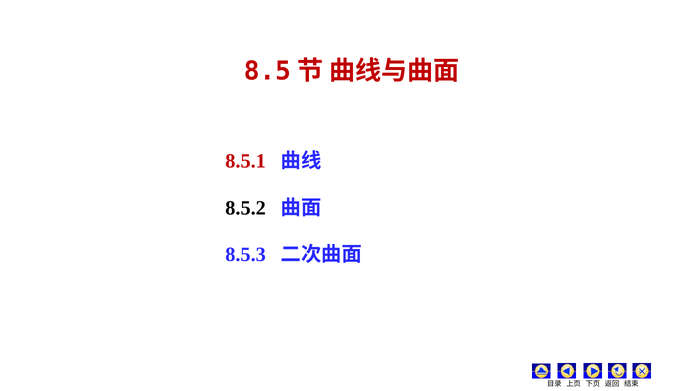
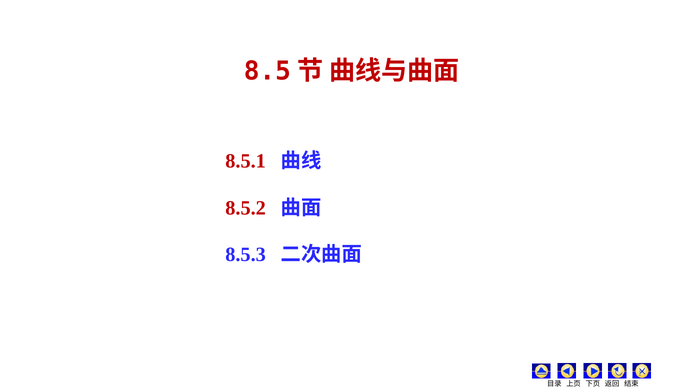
8.5.2 colour: black -> red
